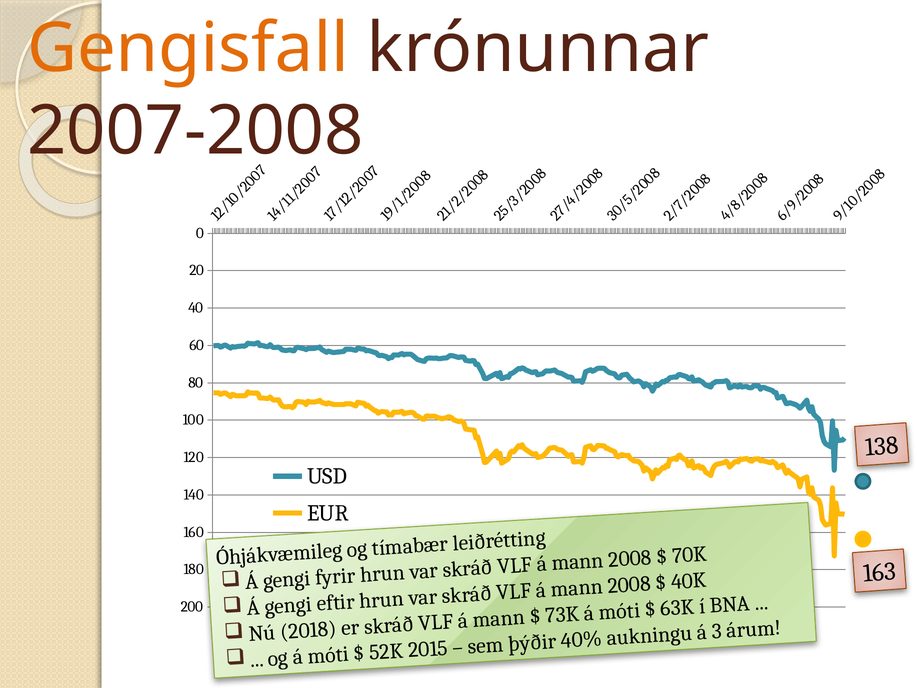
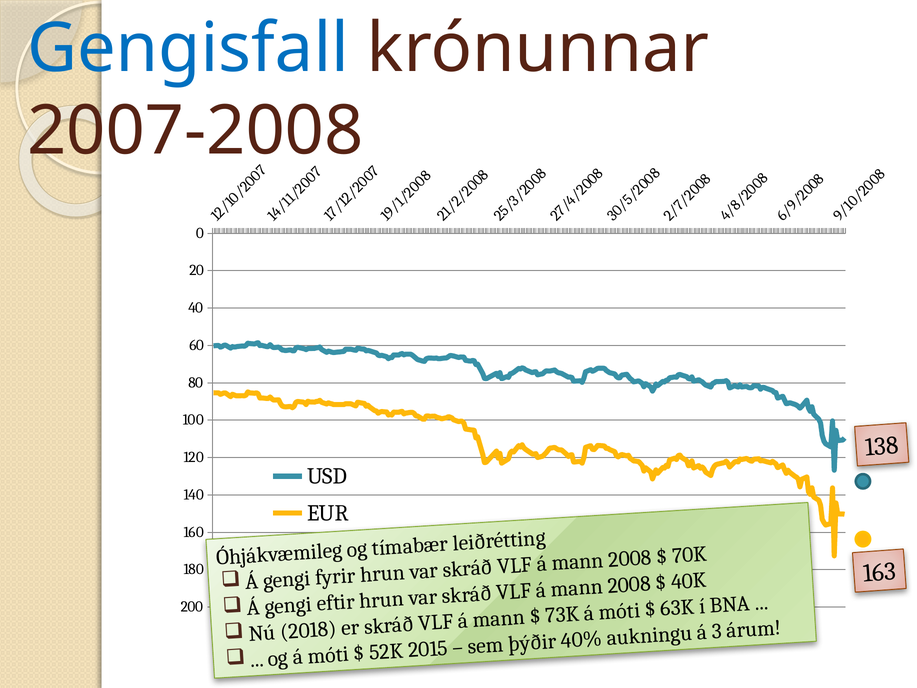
Gengisfall colour: orange -> blue
